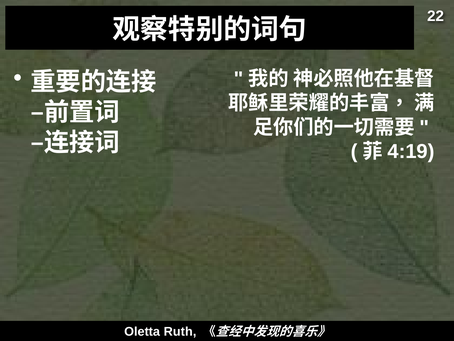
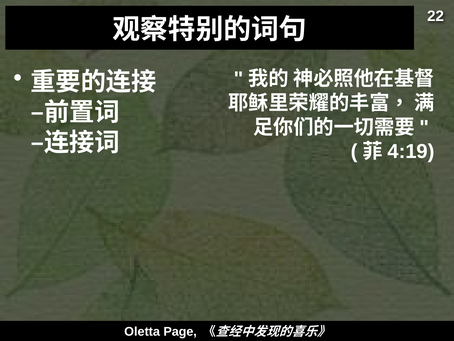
Ruth: Ruth -> Page
